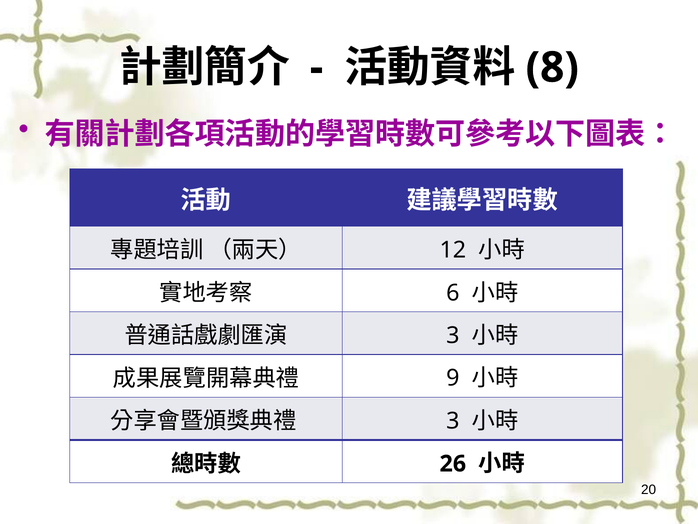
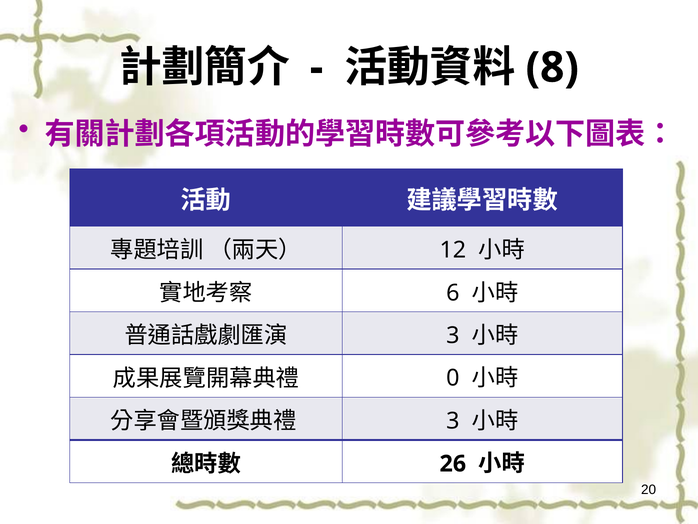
9: 9 -> 0
